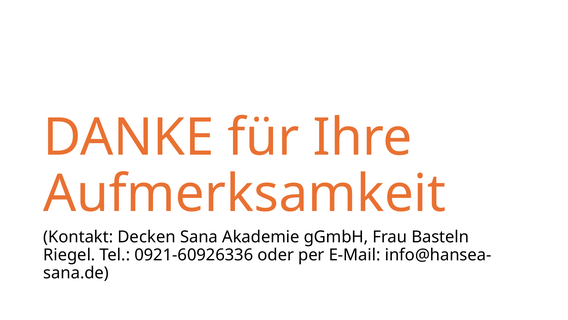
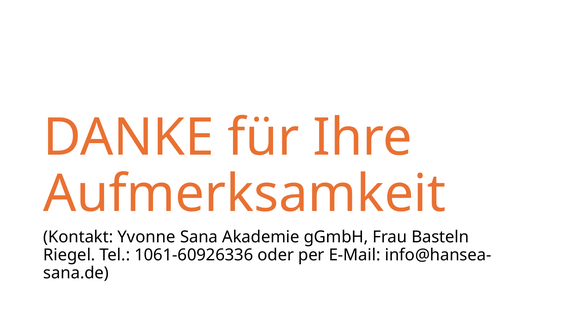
Decken: Decken -> Yvonne
0921-60926336: 0921-60926336 -> 1061-60926336
